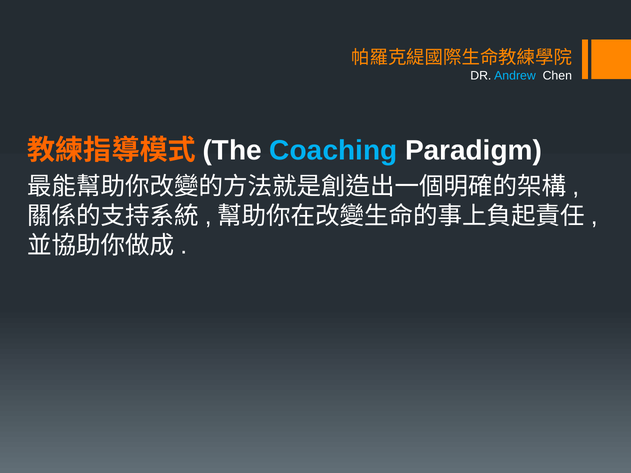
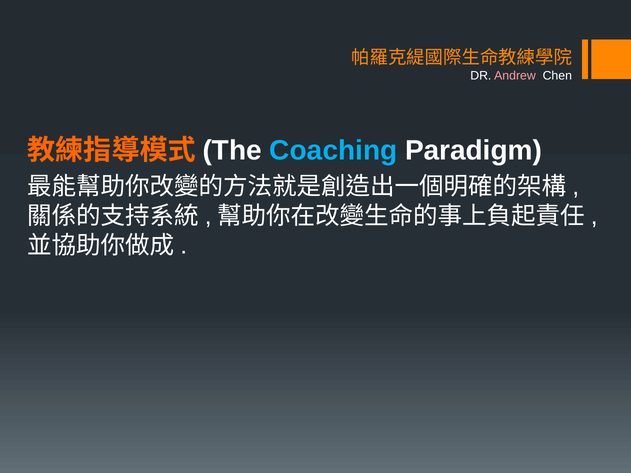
Andrew colour: light blue -> pink
